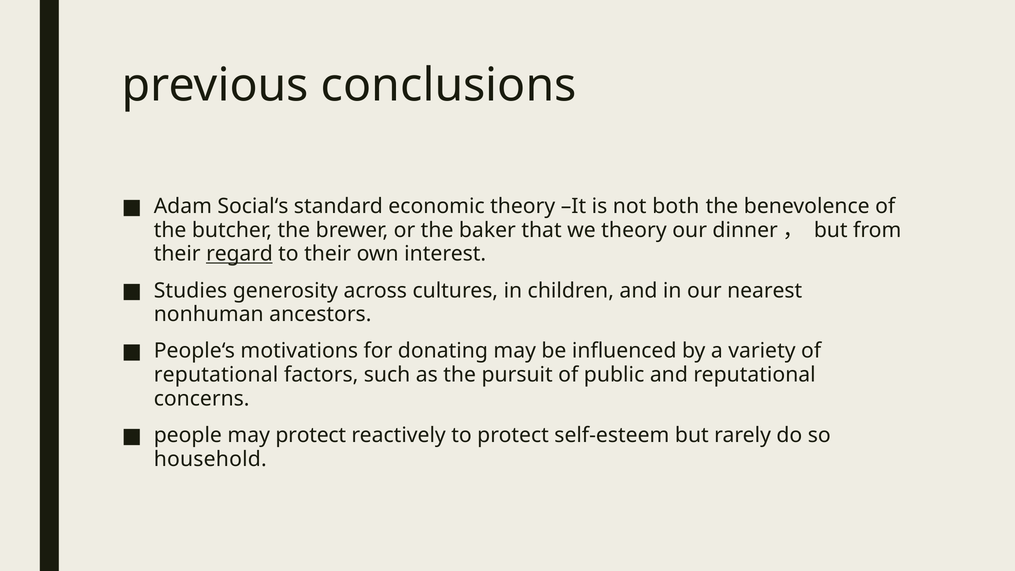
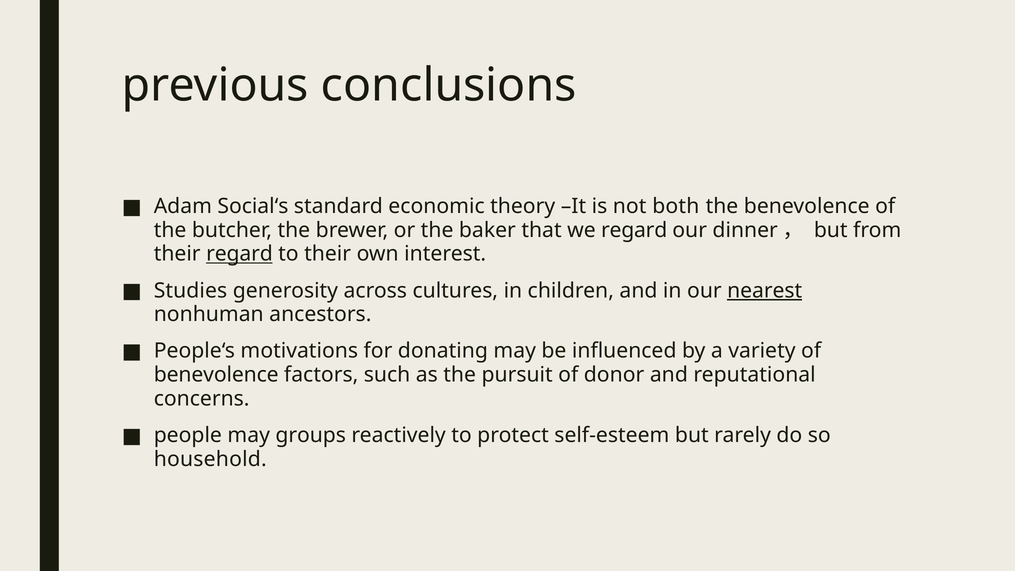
we theory: theory -> regard
nearest underline: none -> present
reputational at (216, 375): reputational -> benevolence
public: public -> donor
may protect: protect -> groups
